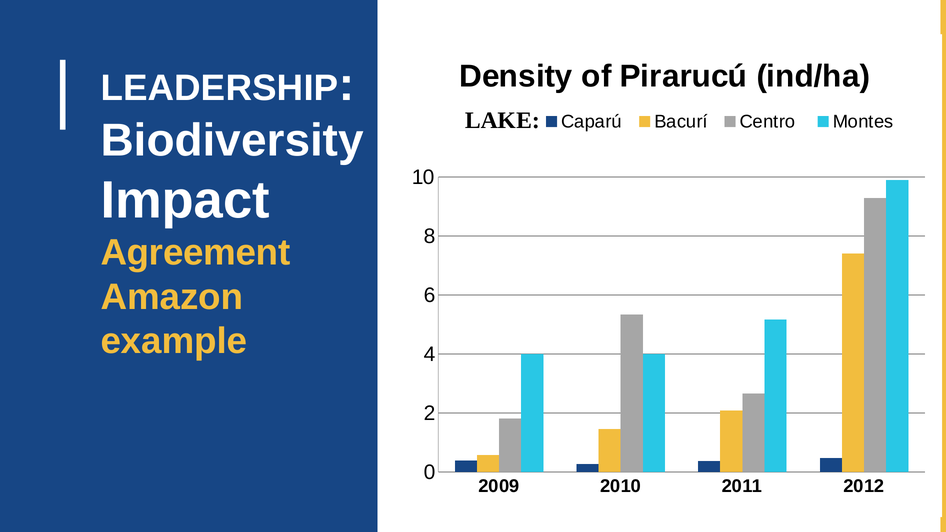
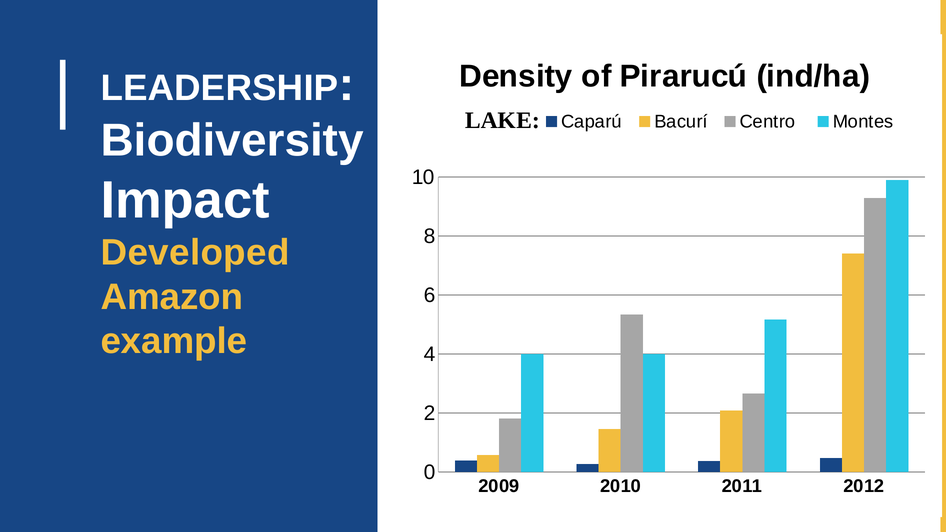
Agreement: Agreement -> Developed
